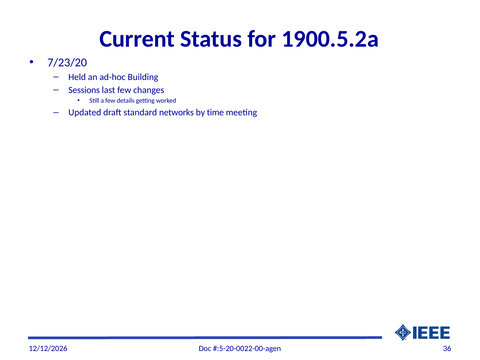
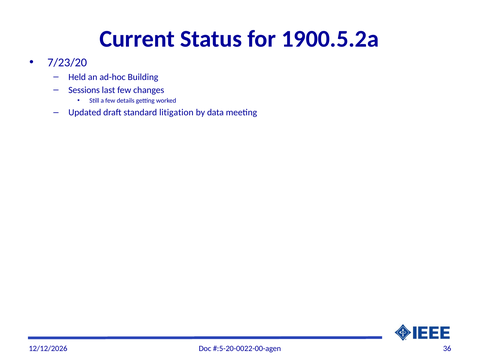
networks: networks -> litigation
time: time -> data
